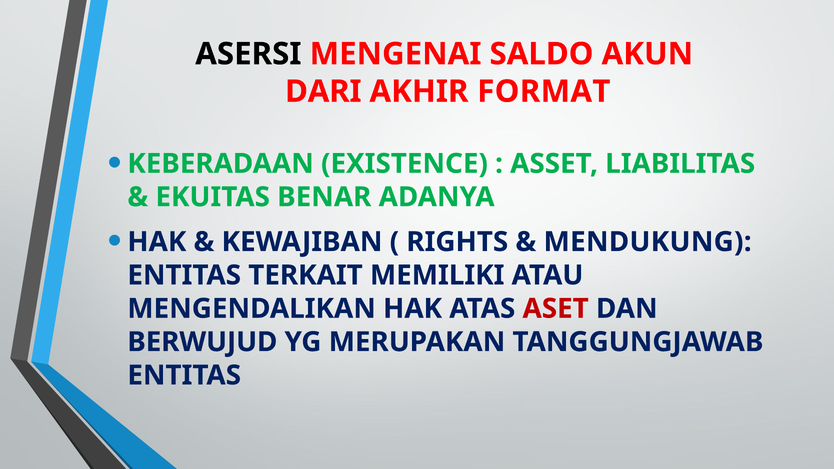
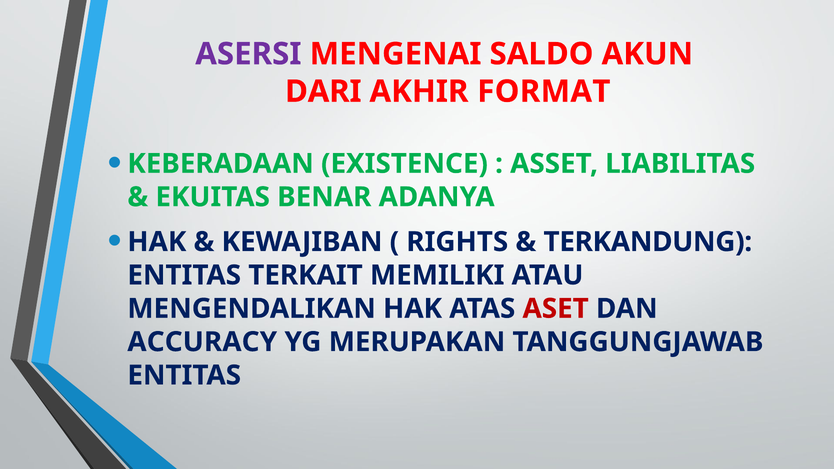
ASERSI colour: black -> purple
MENDUKUNG: MENDUKUNG -> TERKANDUNG
BERWUJUD: BERWUJUD -> ACCURACY
